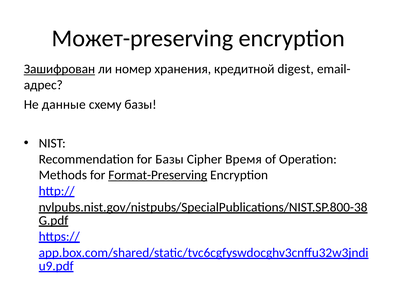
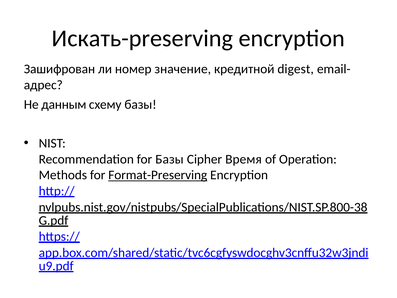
Может-preserving: Может-preserving -> Искать-preserving
Зашифрован underline: present -> none
хранения: хранения -> значение
данные: данные -> данным
